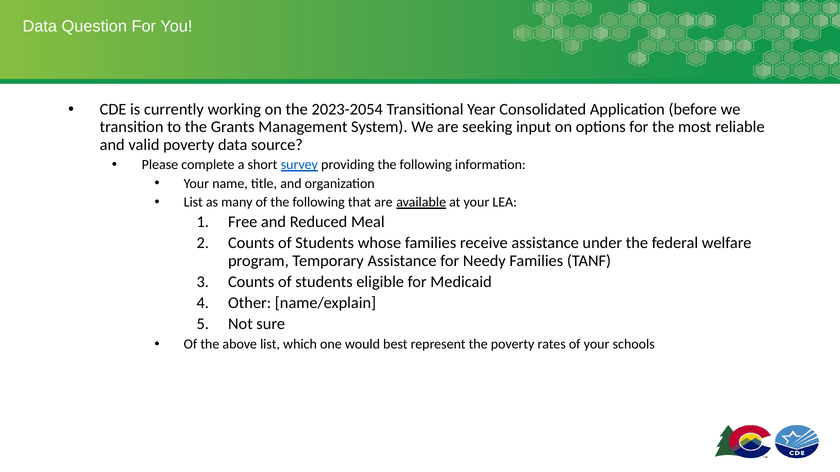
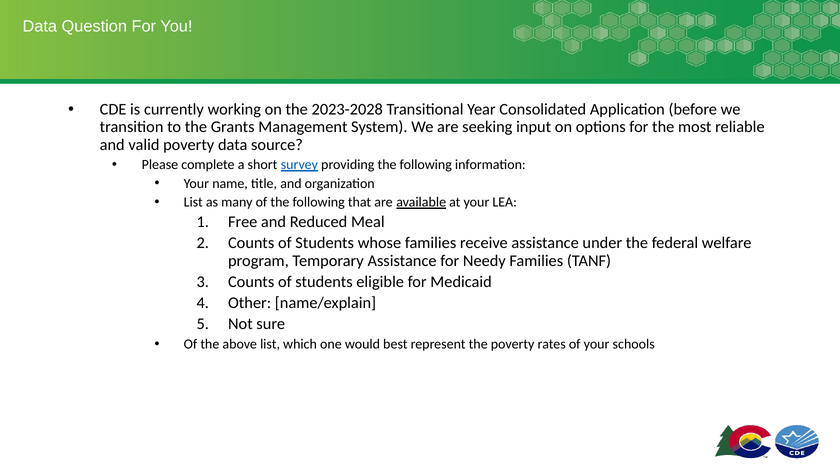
2023-2054: 2023-2054 -> 2023-2028
